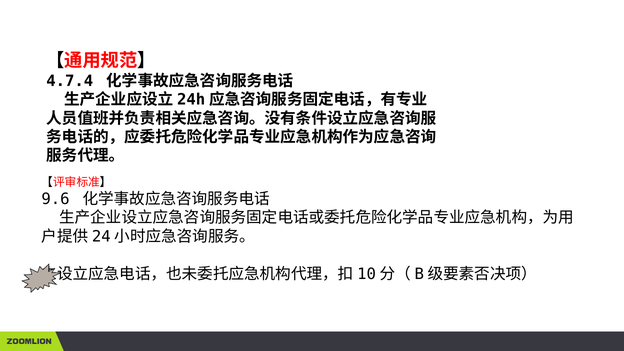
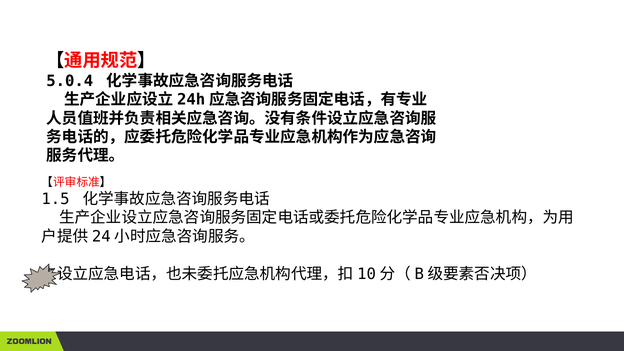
4.7.4: 4.7.4 -> 5.0.4
9.6: 9.6 -> 1.5
